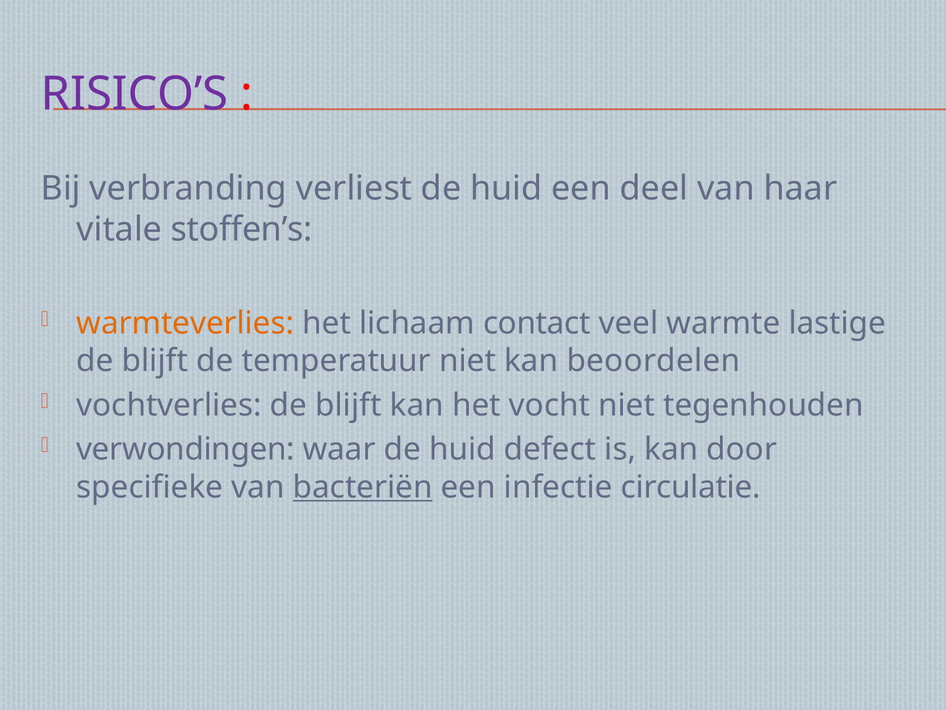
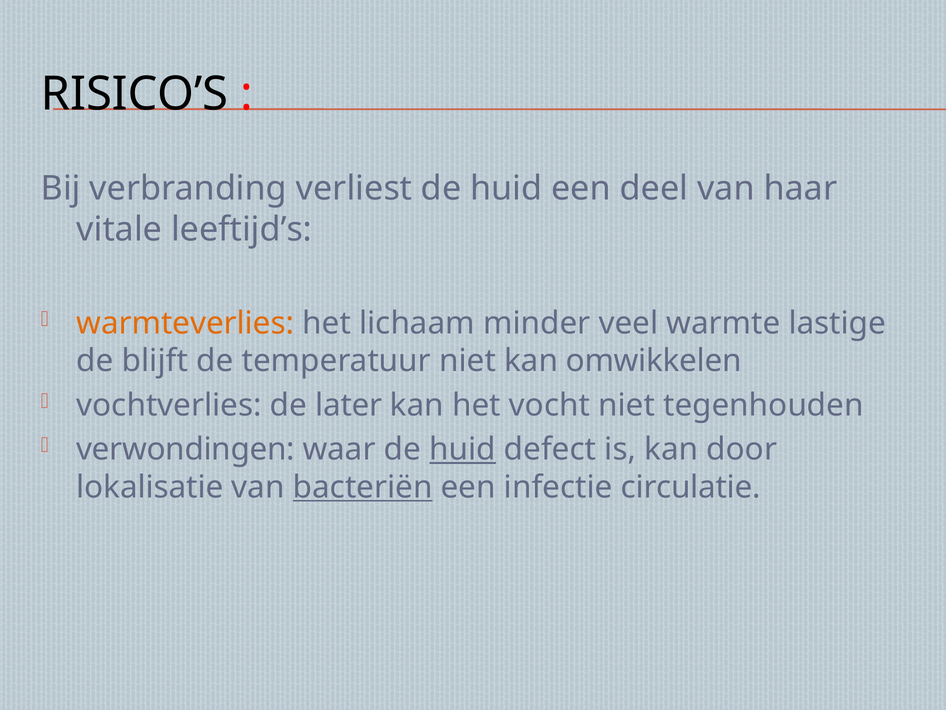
RISICO’S colour: purple -> black
stoffen’s: stoffen’s -> leeftijd’s
contact: contact -> minder
beoordelen: beoordelen -> omwikkelen
vochtverlies de blijft: blijft -> later
huid at (463, 449) underline: none -> present
specifieke: specifieke -> lokalisatie
